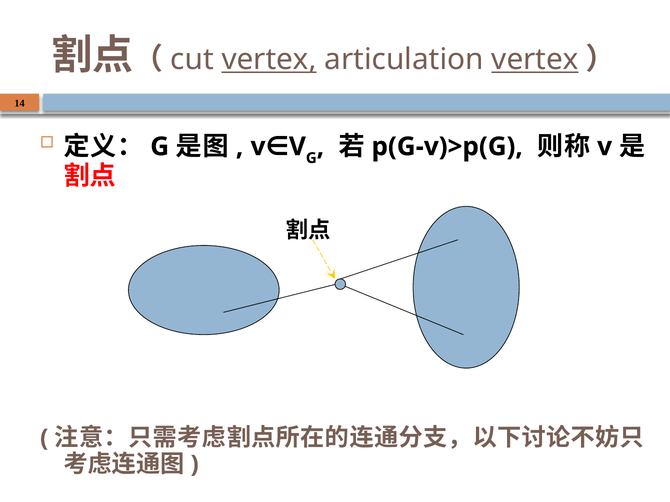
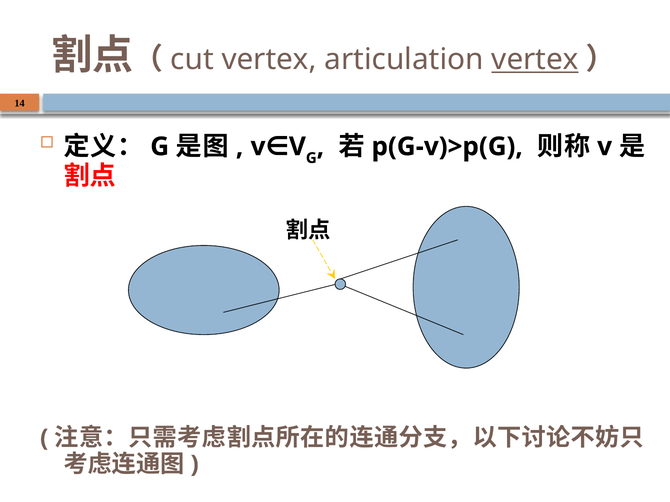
vertex at (269, 60) underline: present -> none
